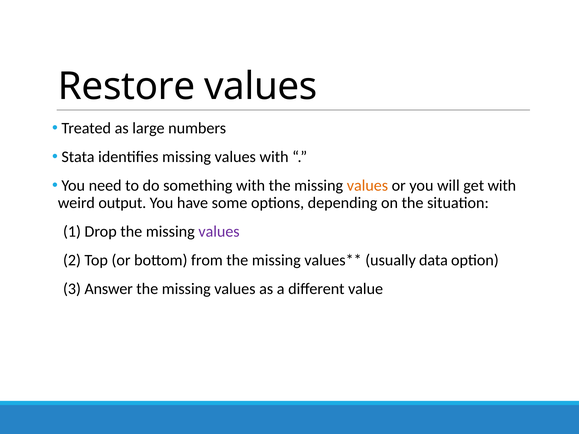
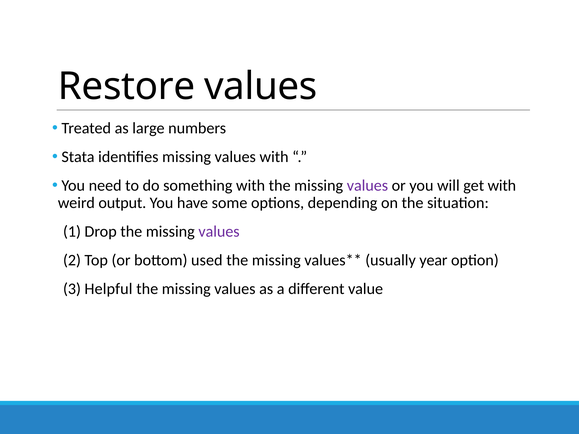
values at (367, 186) colour: orange -> purple
from: from -> used
data: data -> year
Answer: Answer -> Helpful
